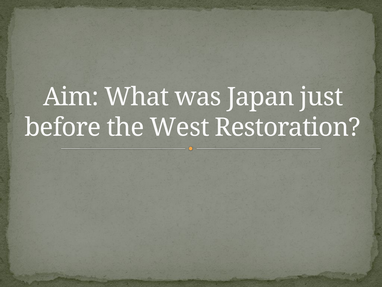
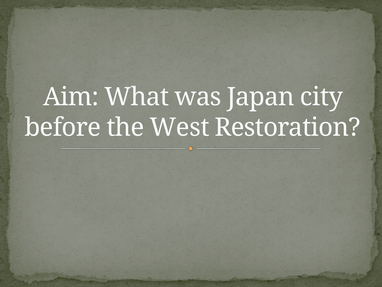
just: just -> city
